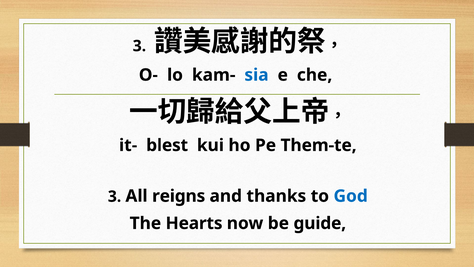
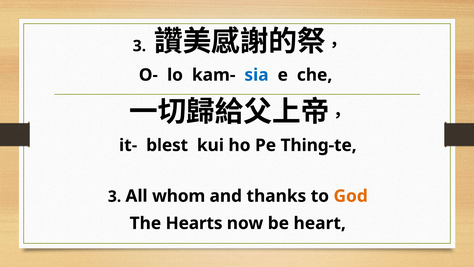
Them-te: Them-te -> Thing-te
reigns: reigns -> whom
God colour: blue -> orange
guide: guide -> heart
